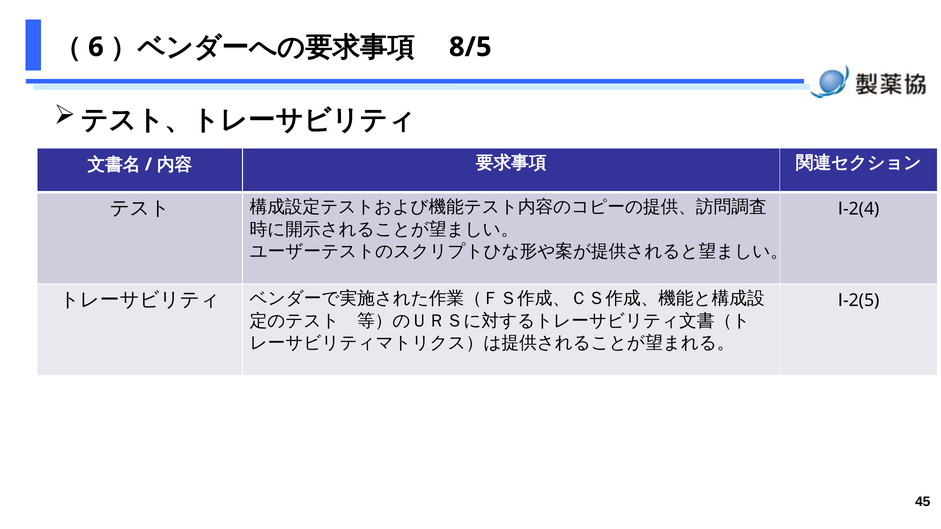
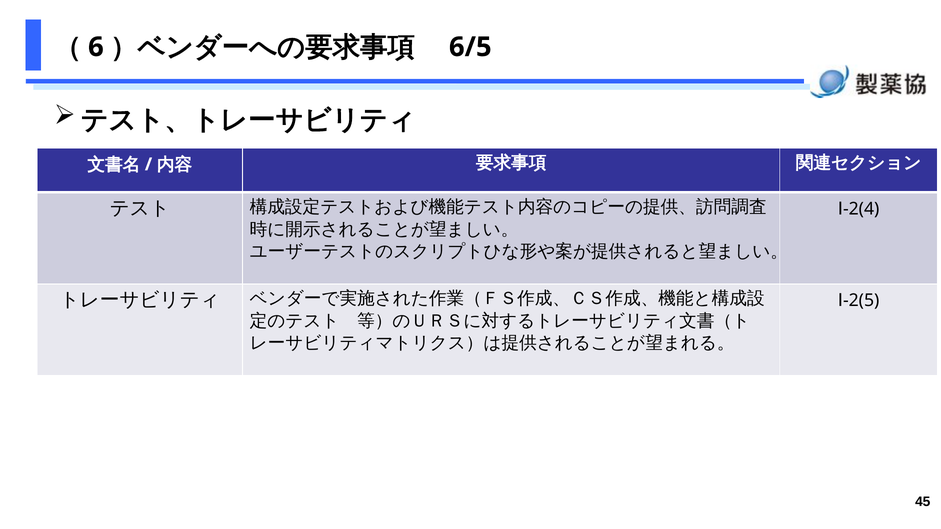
8/5: 8/5 -> 6/5
